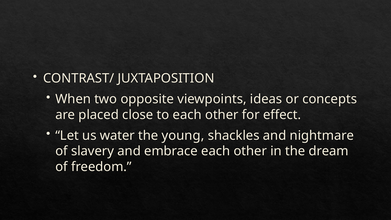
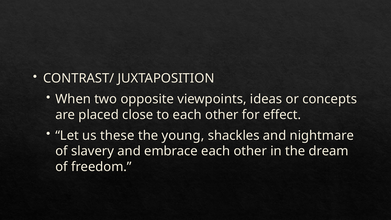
water: water -> these
